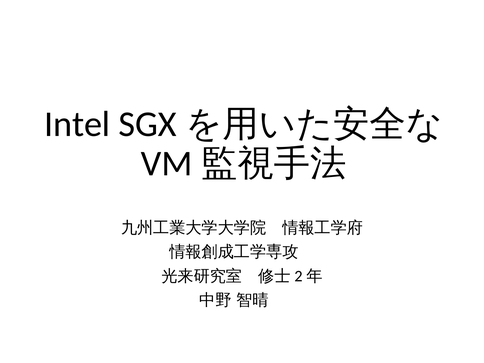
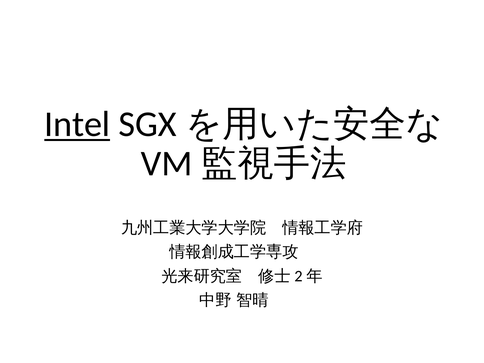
Intel underline: none -> present
